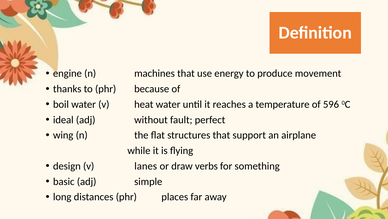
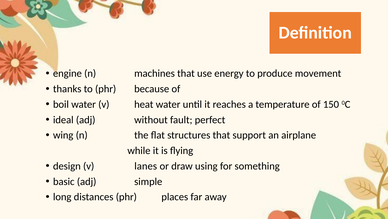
596: 596 -> 150
verbs: verbs -> using
